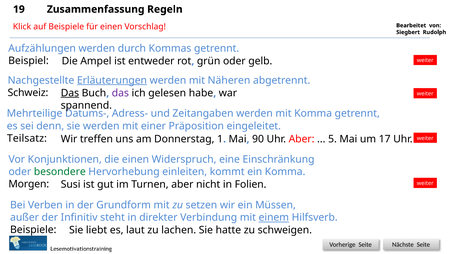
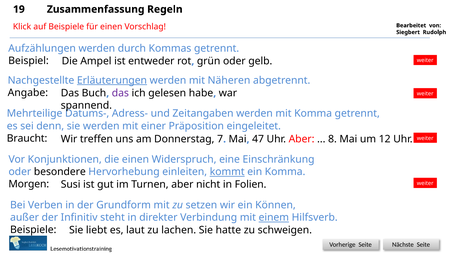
Schweiz: Schweiz -> Angabe
Das at (70, 93) underline: present -> none
Teilsatz: Teilsatz -> Braucht
1: 1 -> 7
90: 90 -> 47
5: 5 -> 8
17: 17 -> 12
besondere colour: green -> black
kommt underline: none -> present
Müssen: Müssen -> Können
